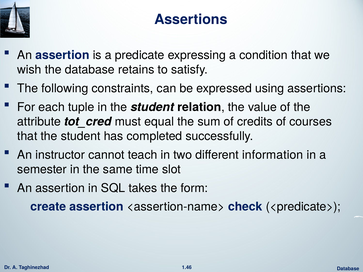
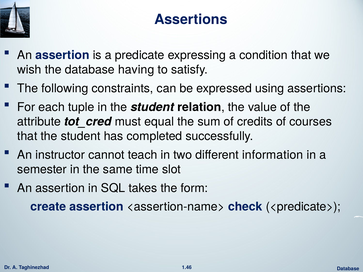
retains: retains -> having
